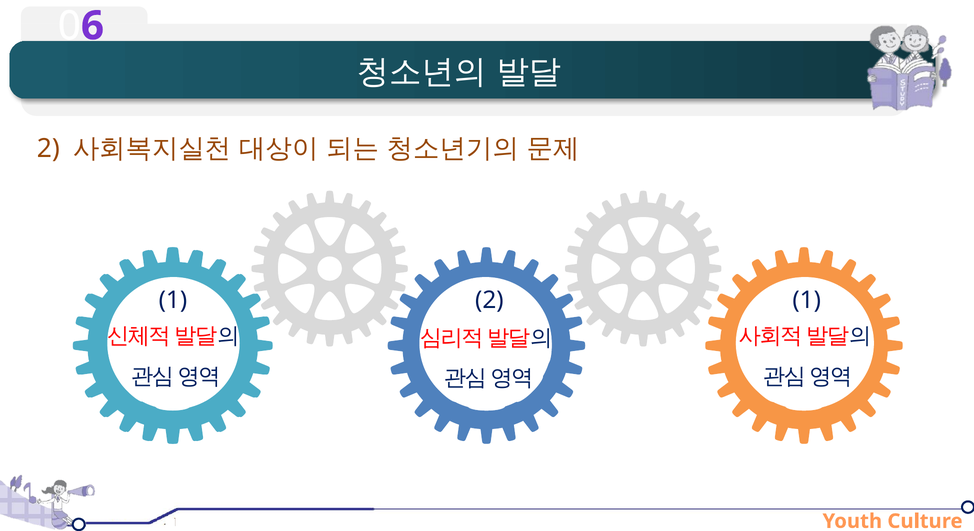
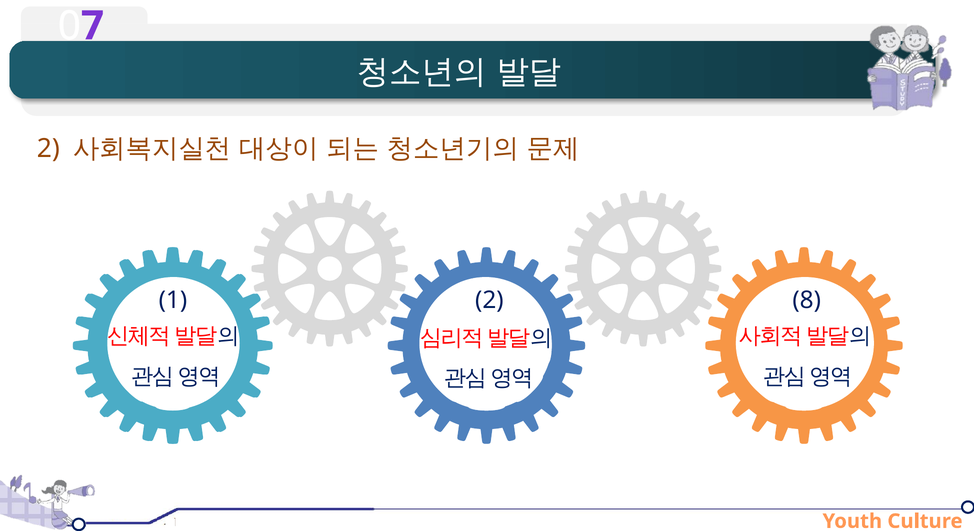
6: 6 -> 7
2 1: 1 -> 8
